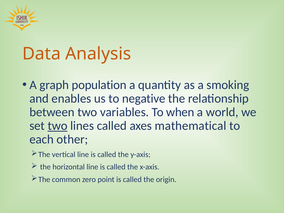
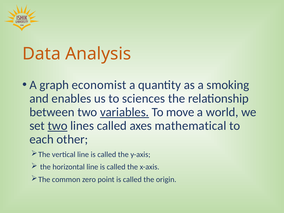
population: population -> economist
negative: negative -> sciences
variables underline: none -> present
when: when -> move
